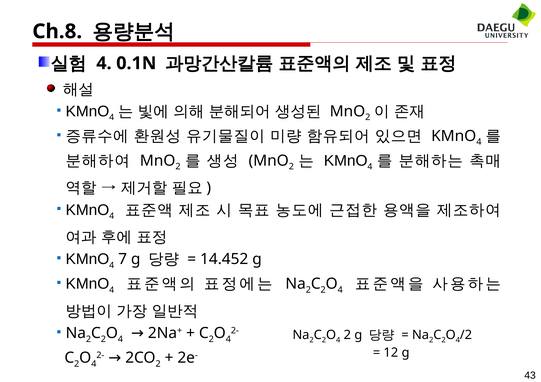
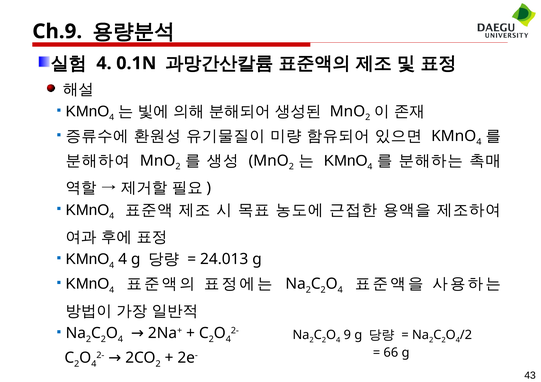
Ch.8: Ch.8 -> Ch.9
4 7: 7 -> 4
14.452: 14.452 -> 24.013
4 2: 2 -> 9
12: 12 -> 66
